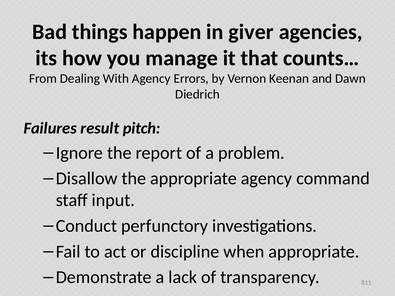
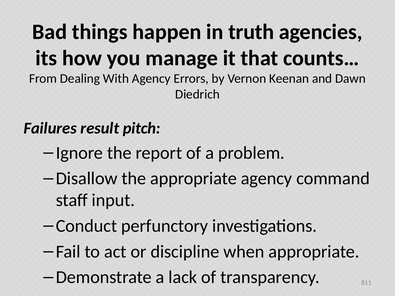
giver: giver -> truth
